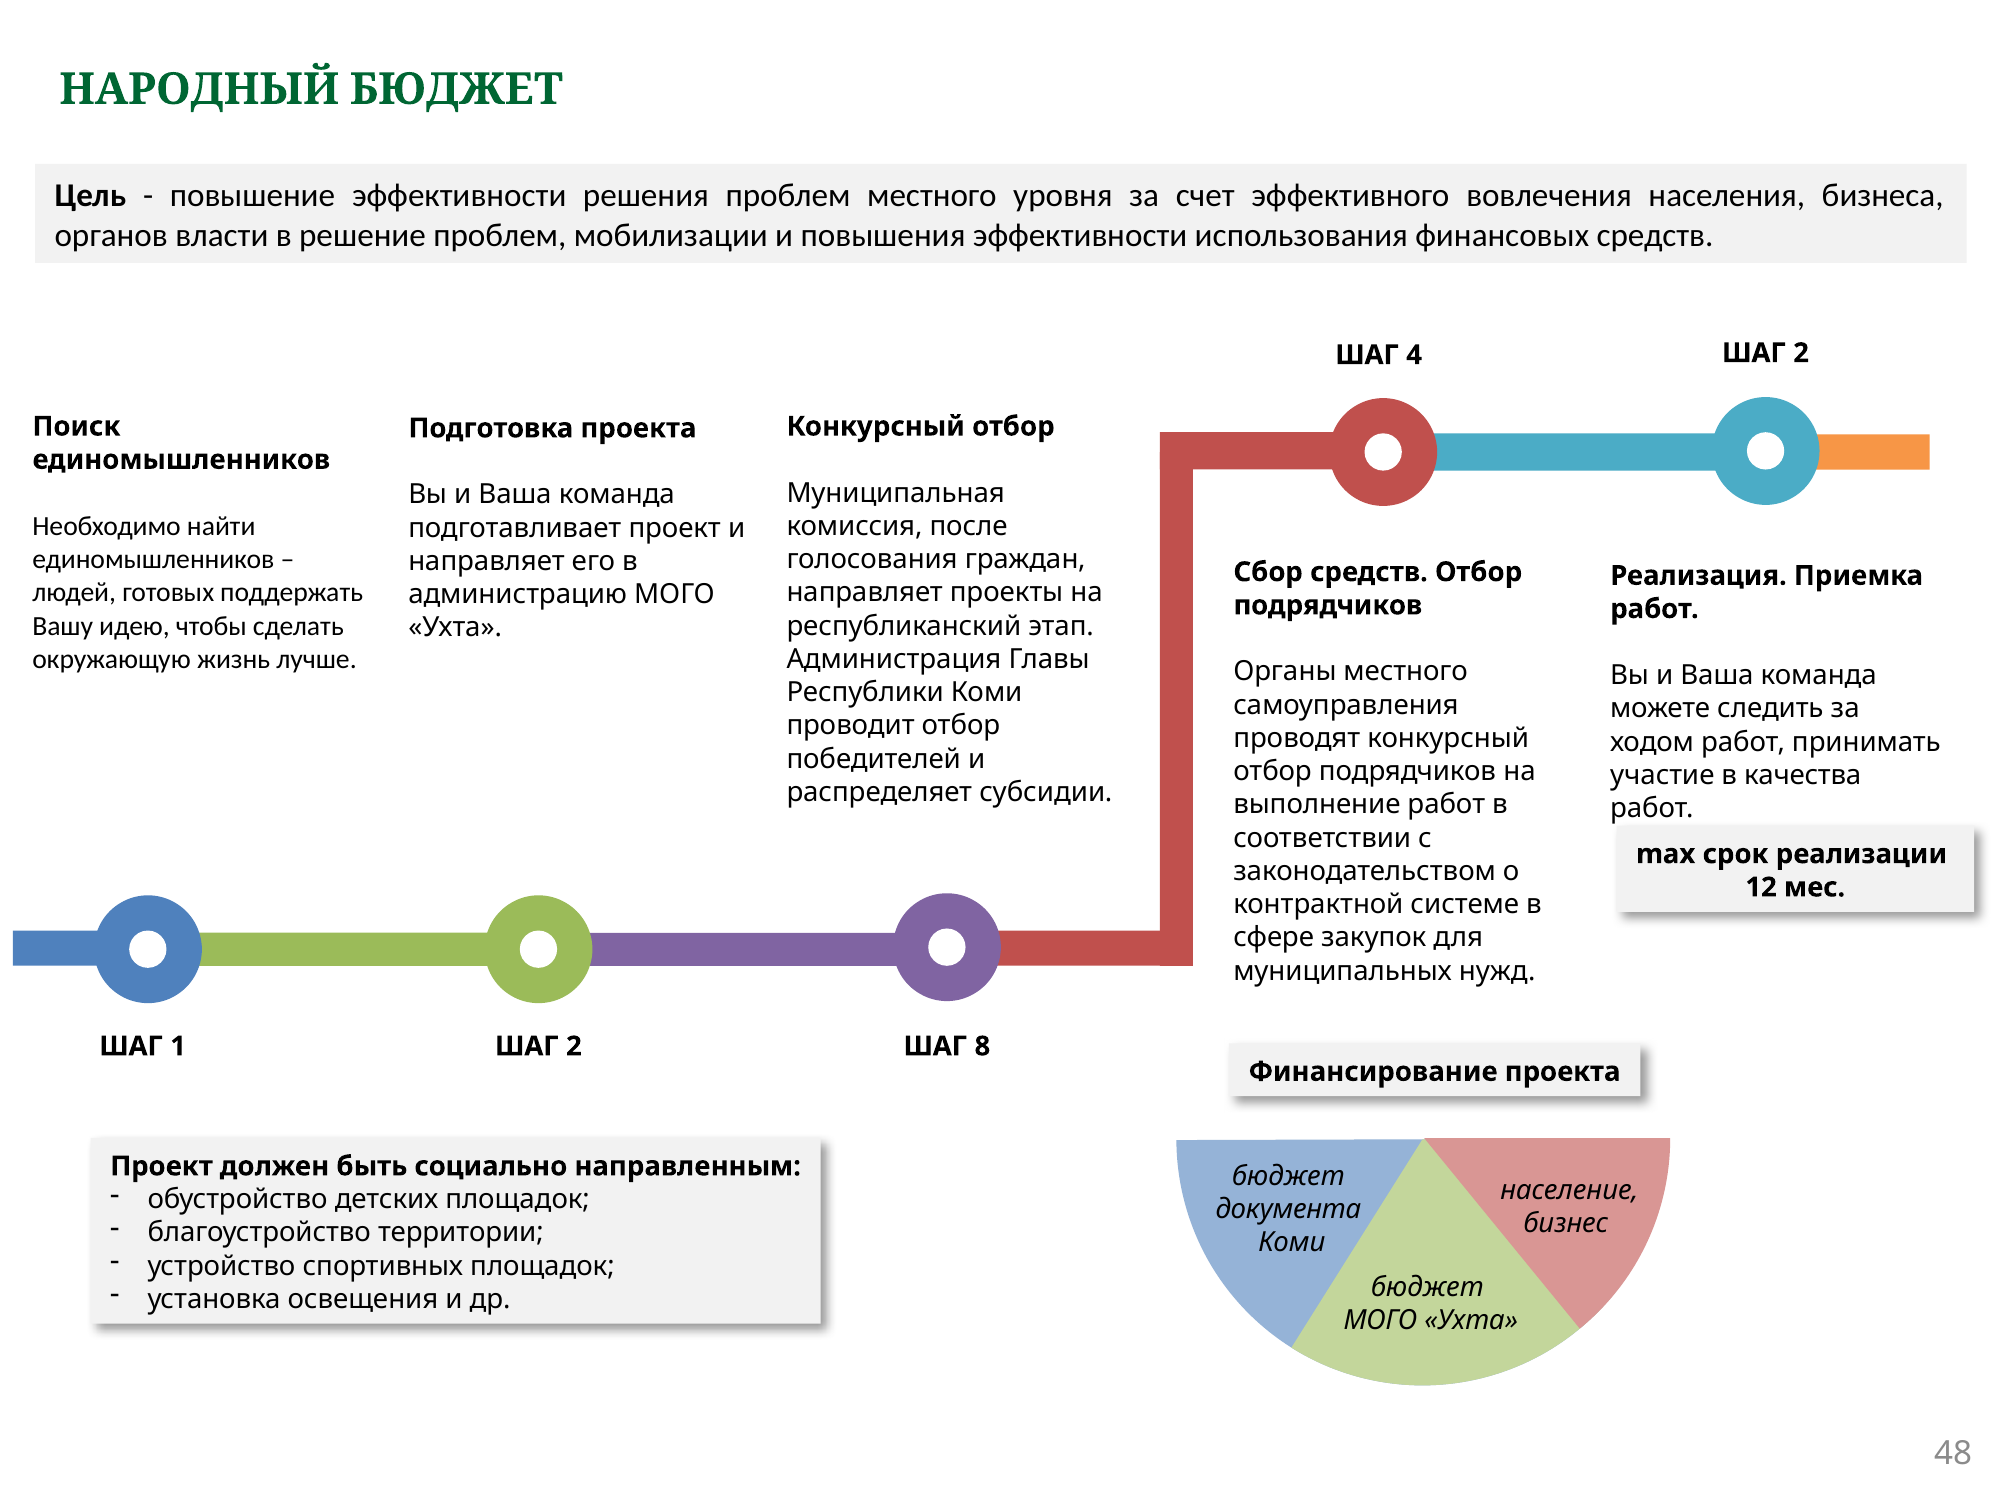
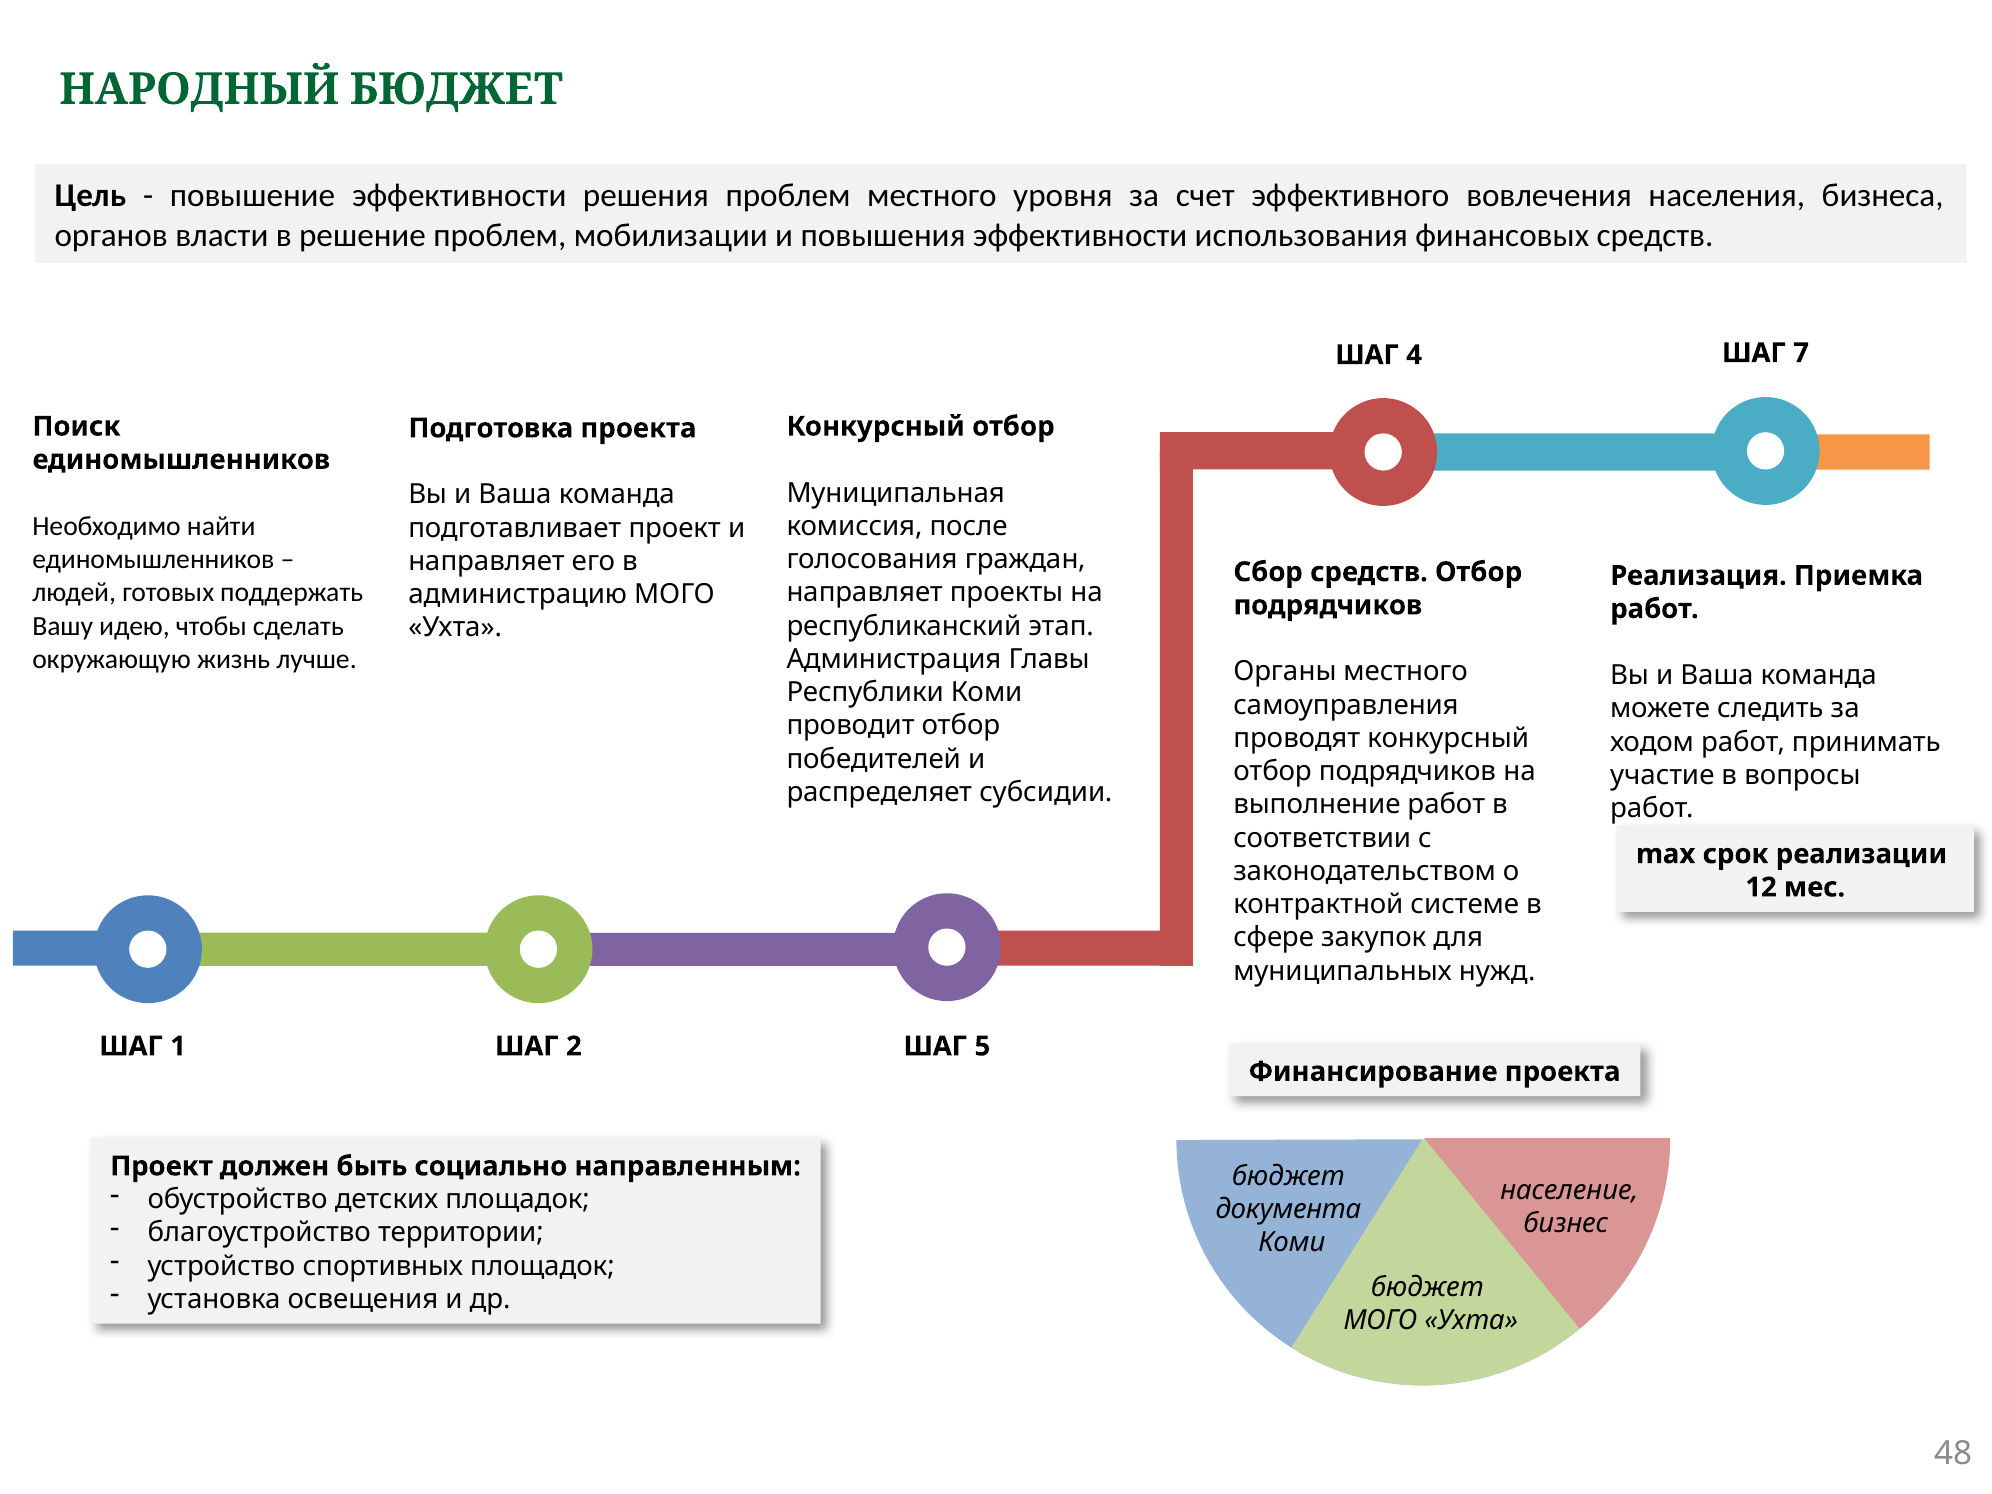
4 ШАГ 2: 2 -> 7
качества: качества -> вопросы
8: 8 -> 5
